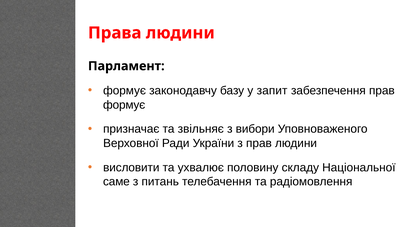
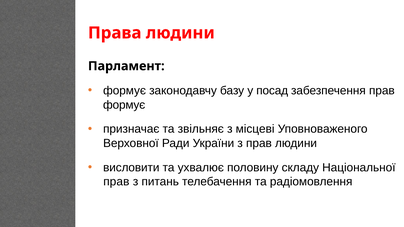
запит: запит -> посад
вибори: вибори -> місцеві
саме at (116, 182): саме -> прав
